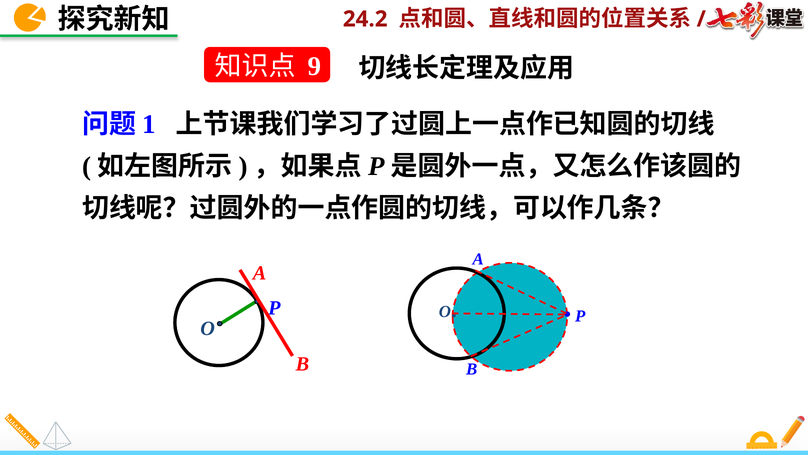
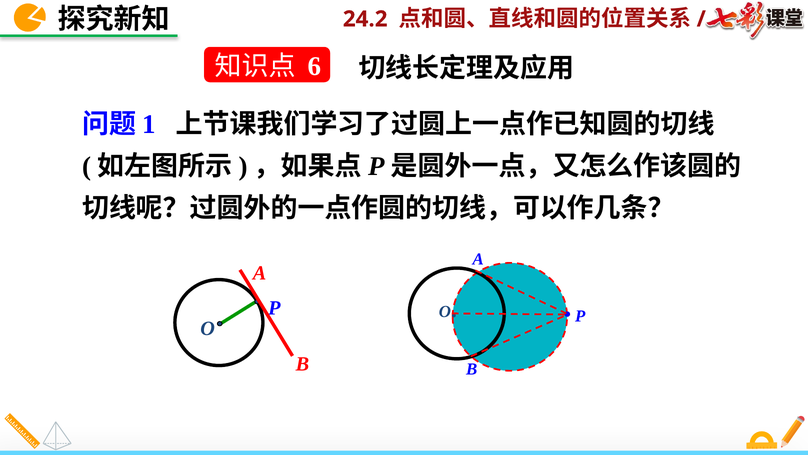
9: 9 -> 6
